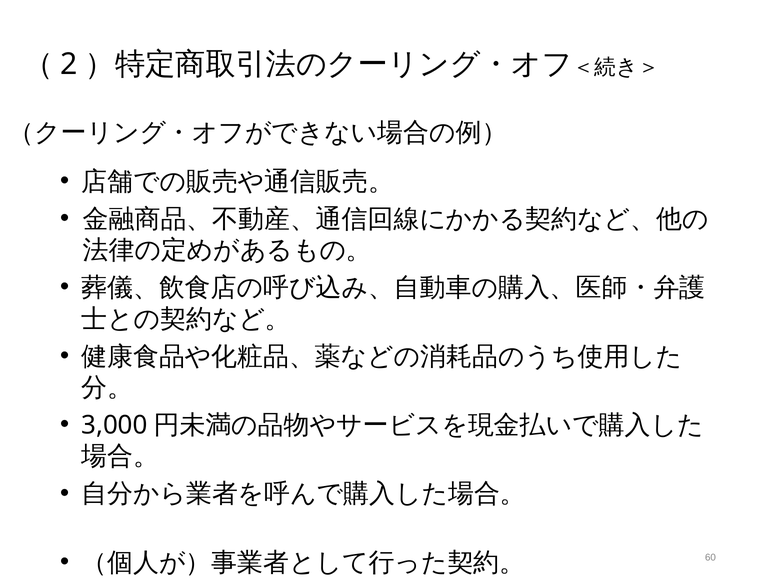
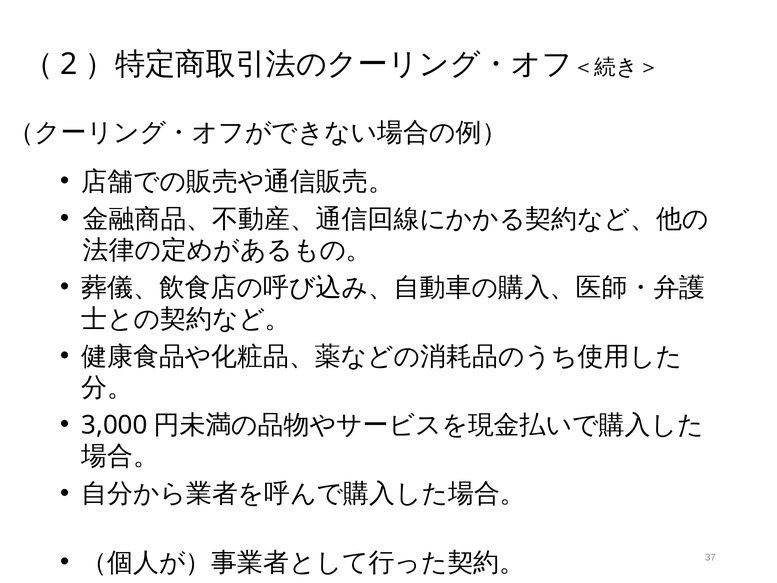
60: 60 -> 37
